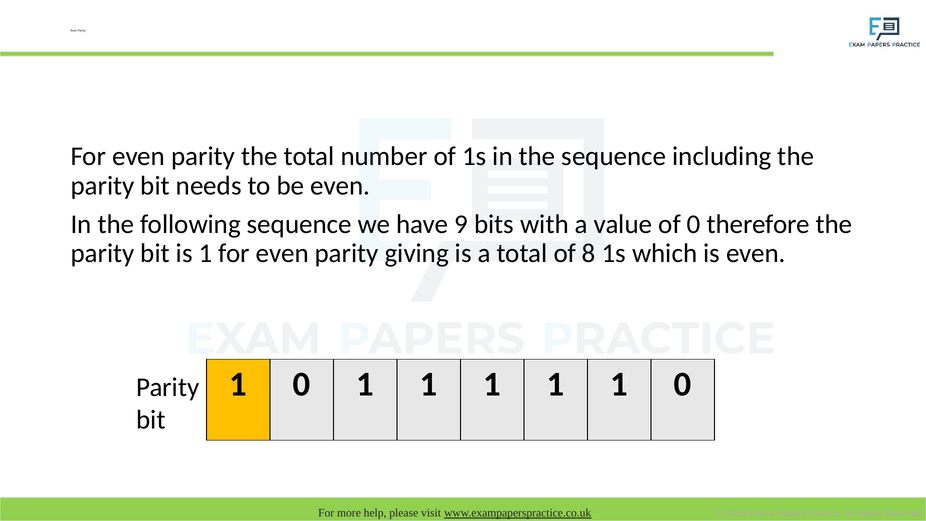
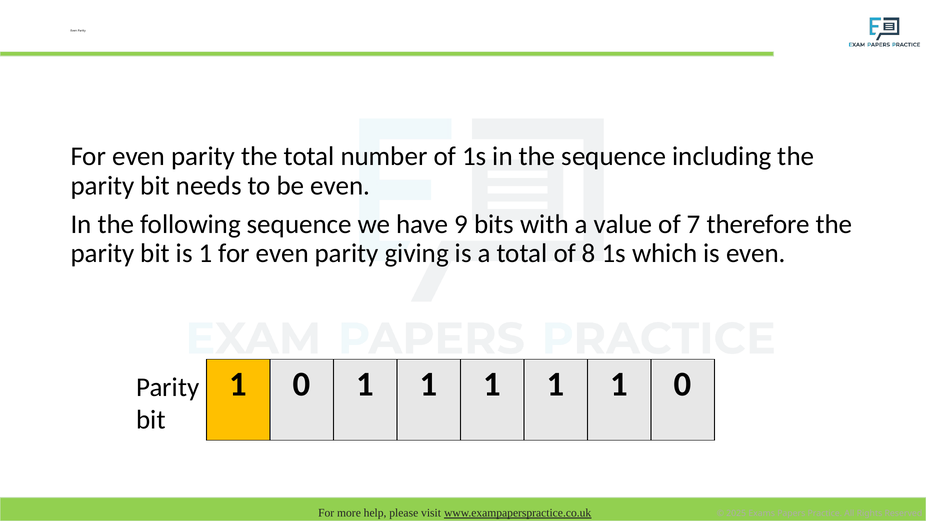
of 0: 0 -> 7
